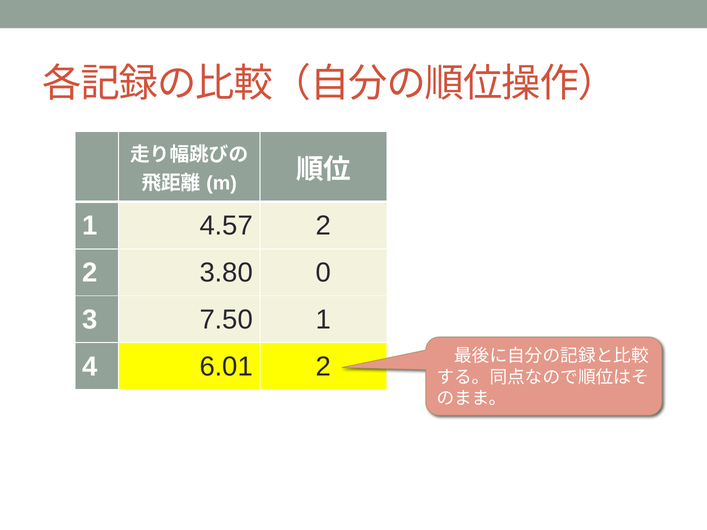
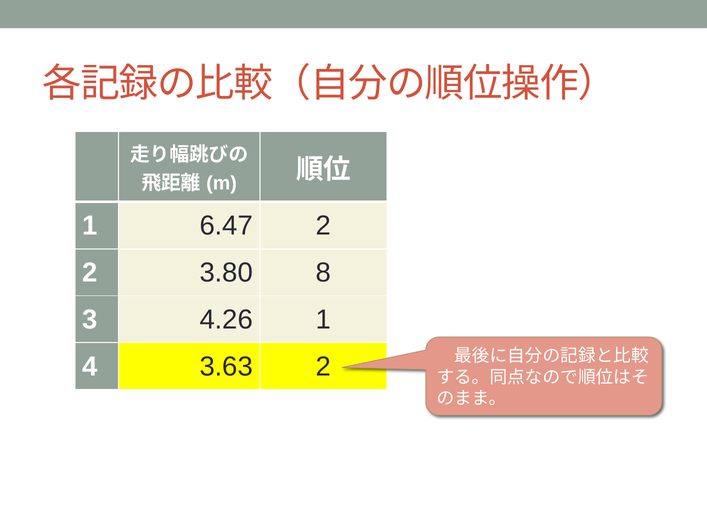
4.57: 4.57 -> 6.47
0: 0 -> 8
7.50: 7.50 -> 4.26
6.01: 6.01 -> 3.63
